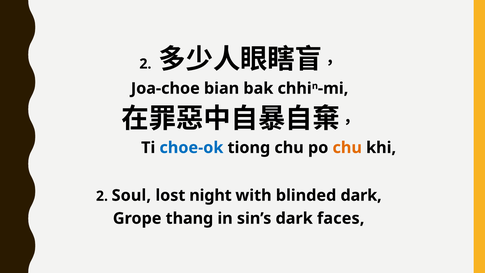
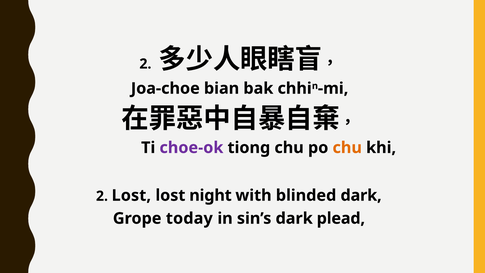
choe-ok colour: blue -> purple
2 Soul: Soul -> Lost
thang: thang -> today
faces: faces -> plead
